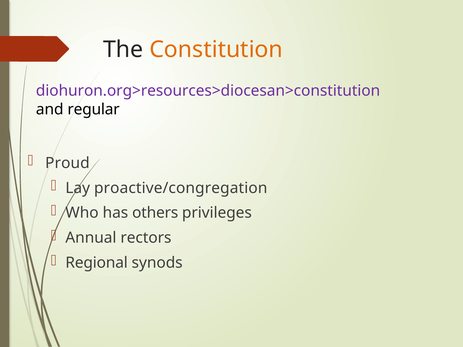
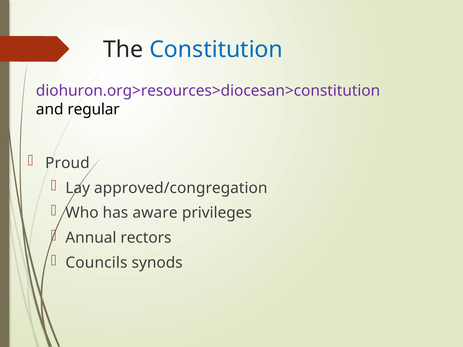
Constitution colour: orange -> blue
proactive/congregation: proactive/congregation -> approved/congregation
others: others -> aware
Regional: Regional -> Councils
